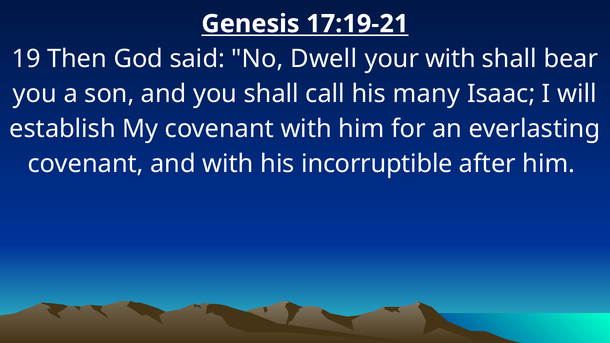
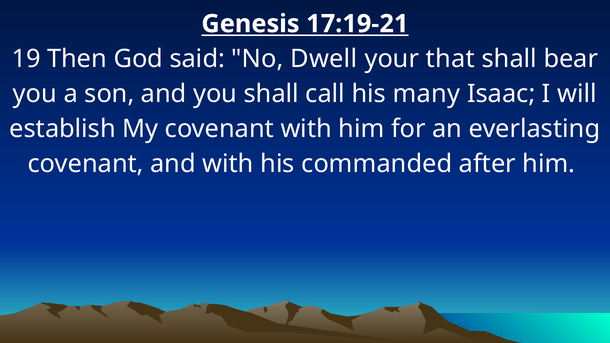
your with: with -> that
incorruptible: incorruptible -> commanded
